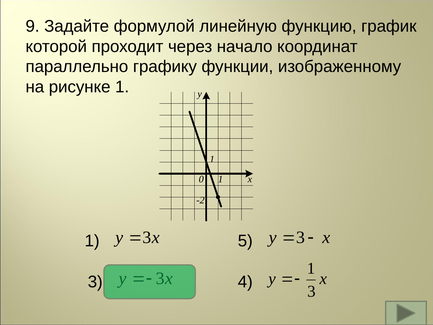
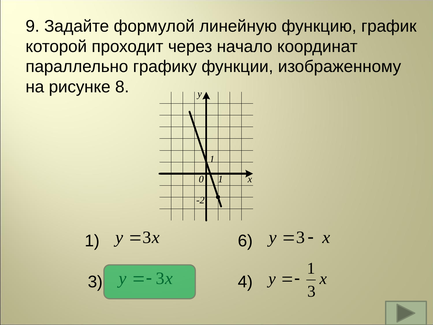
рисунке 1: 1 -> 8
5: 5 -> 6
